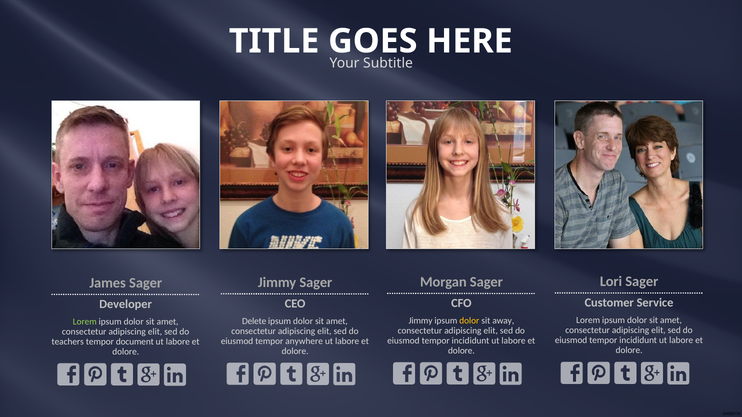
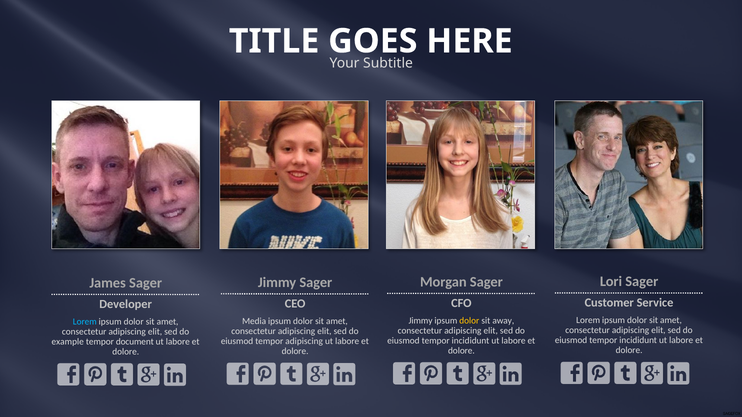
Delete: Delete -> Media
Lorem at (85, 322) colour: light green -> light blue
tempor anywhere: anywhere -> adipiscing
teachers: teachers -> example
